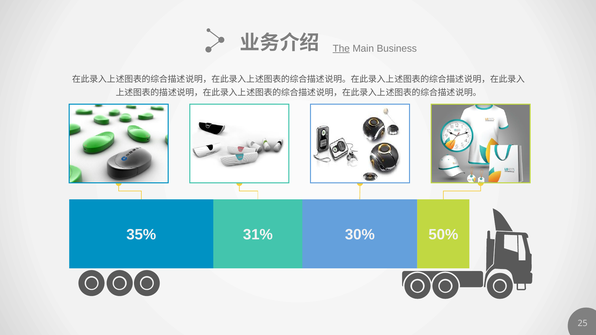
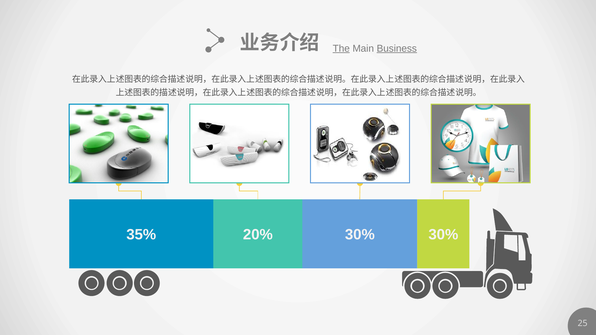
Business underline: none -> present
31%: 31% -> 20%
30% 50%: 50% -> 30%
